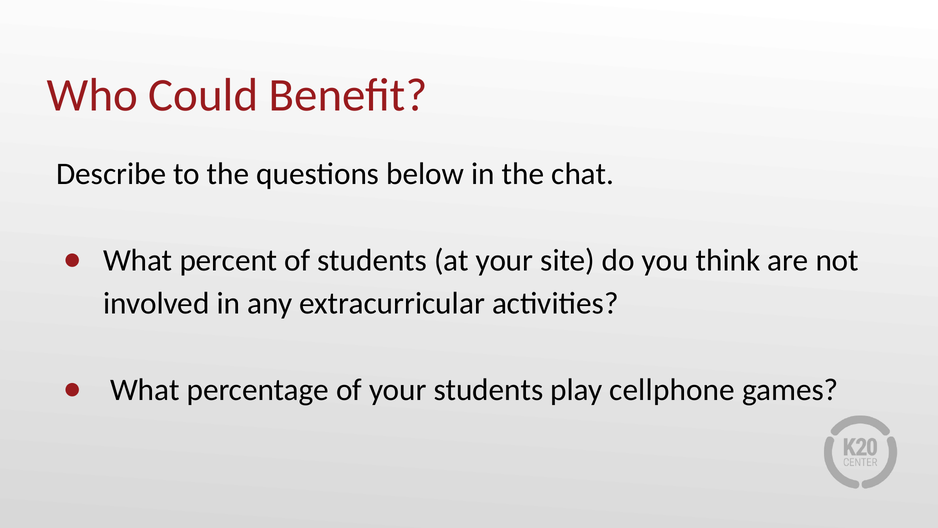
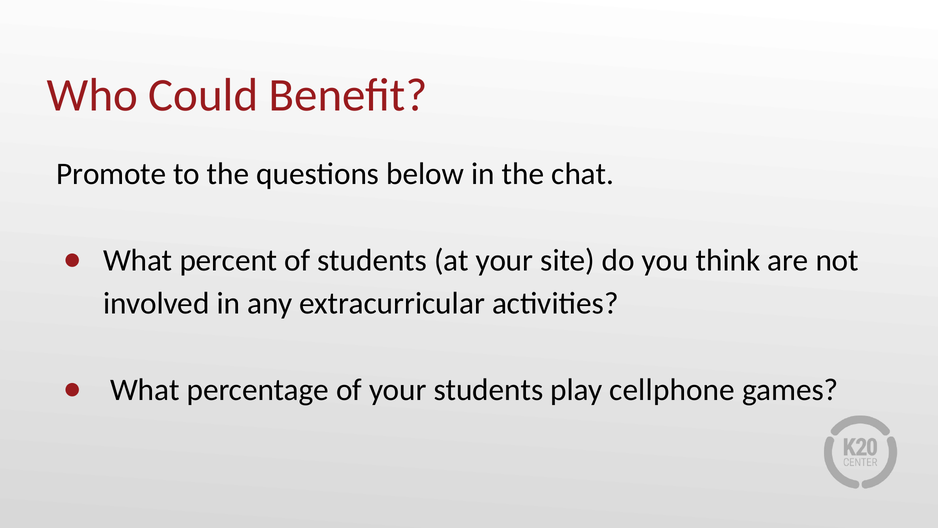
Describe: Describe -> Promote
